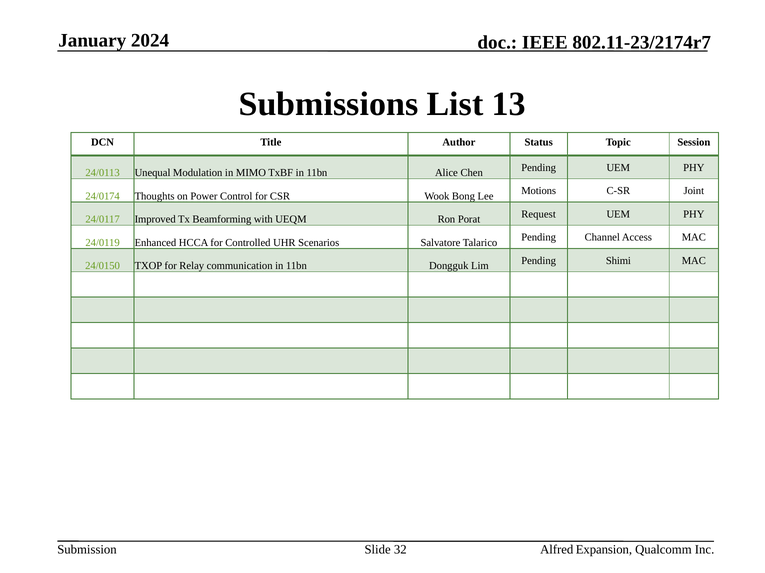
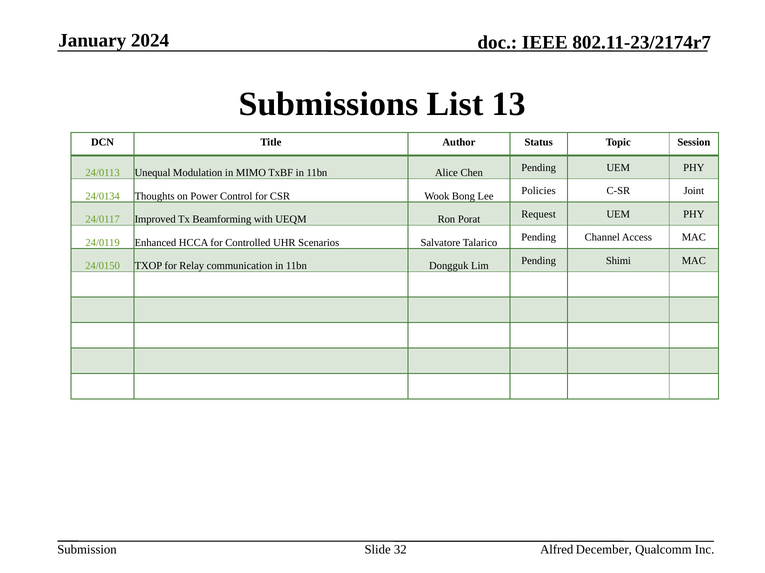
Motions: Motions -> Policies
24/0174: 24/0174 -> 24/0134
Expansion: Expansion -> December
